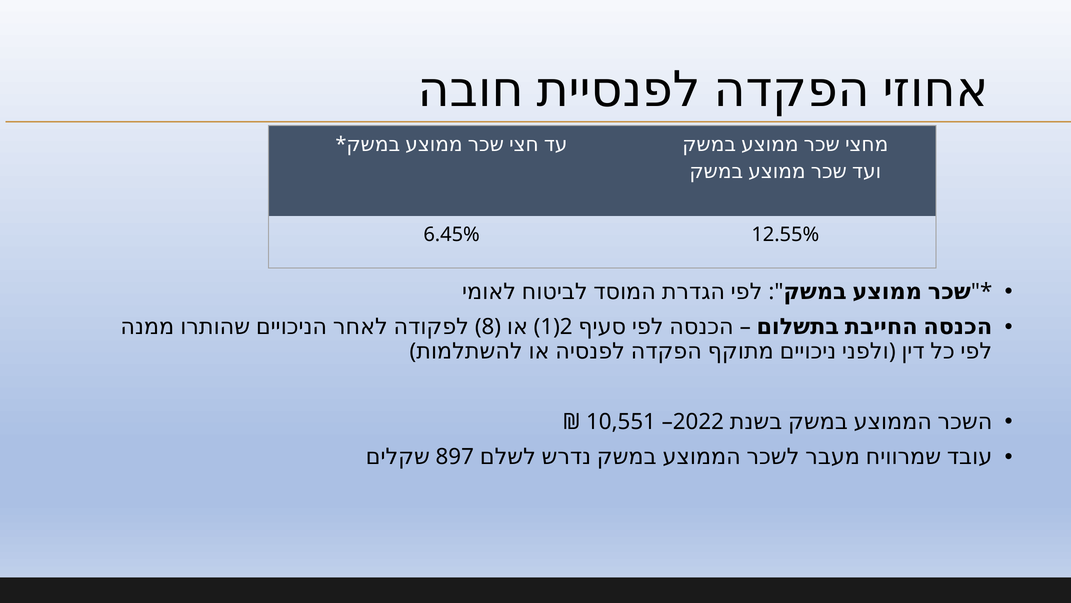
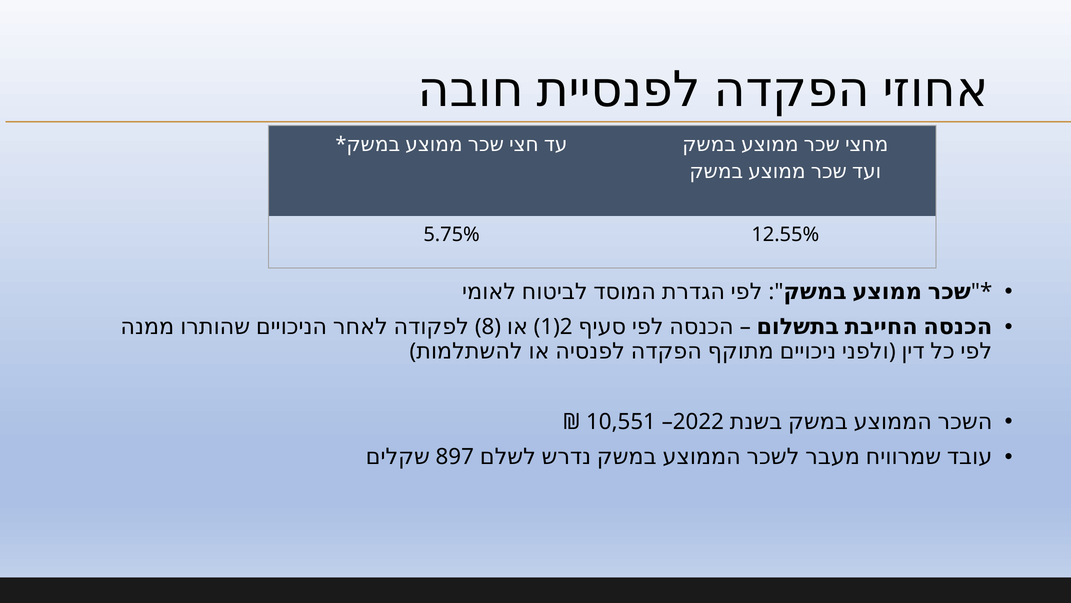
6.45%: 6.45% -> 5.75%
